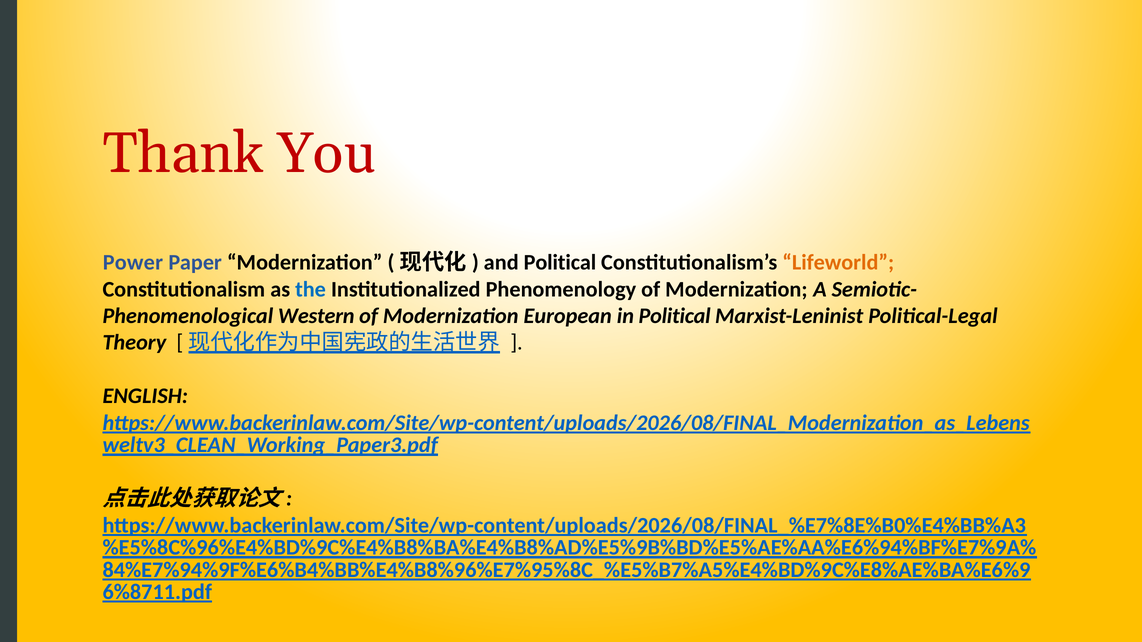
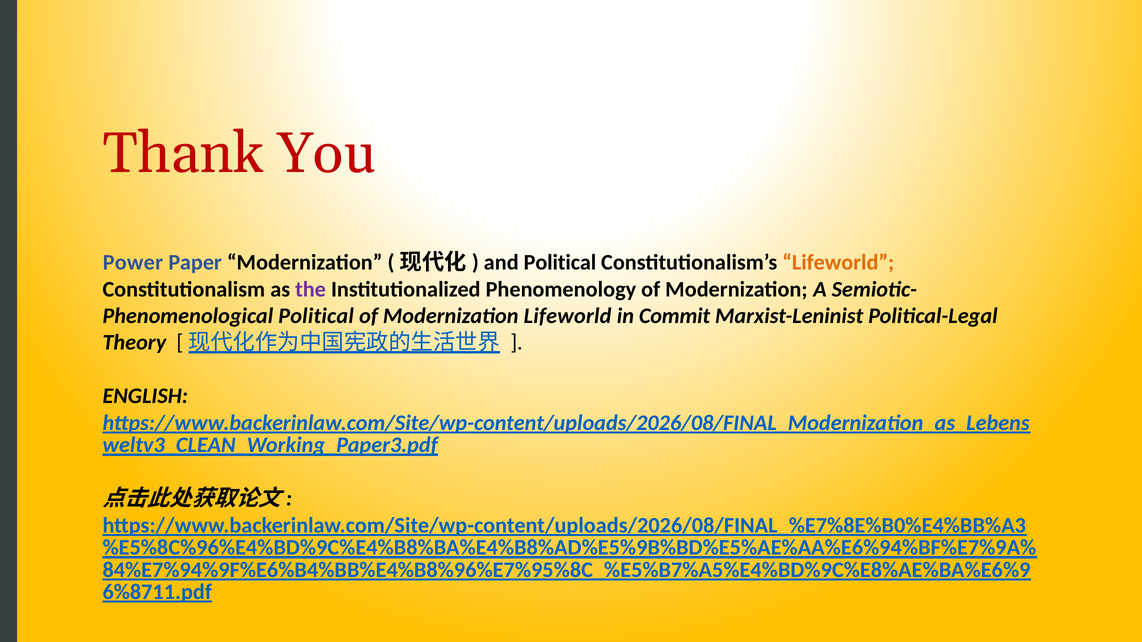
the colour: blue -> purple
Western at (316, 316): Western -> Political
Modernization European: European -> Lifeworld
in Political: Political -> Commit
